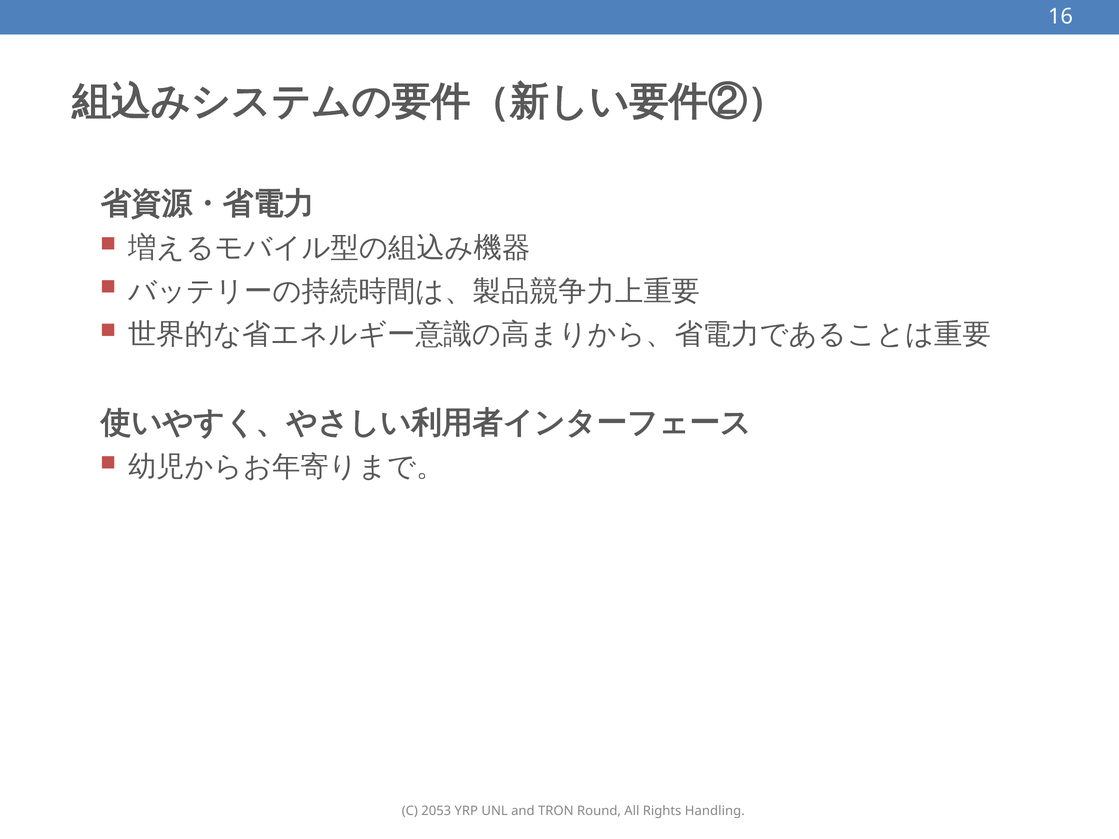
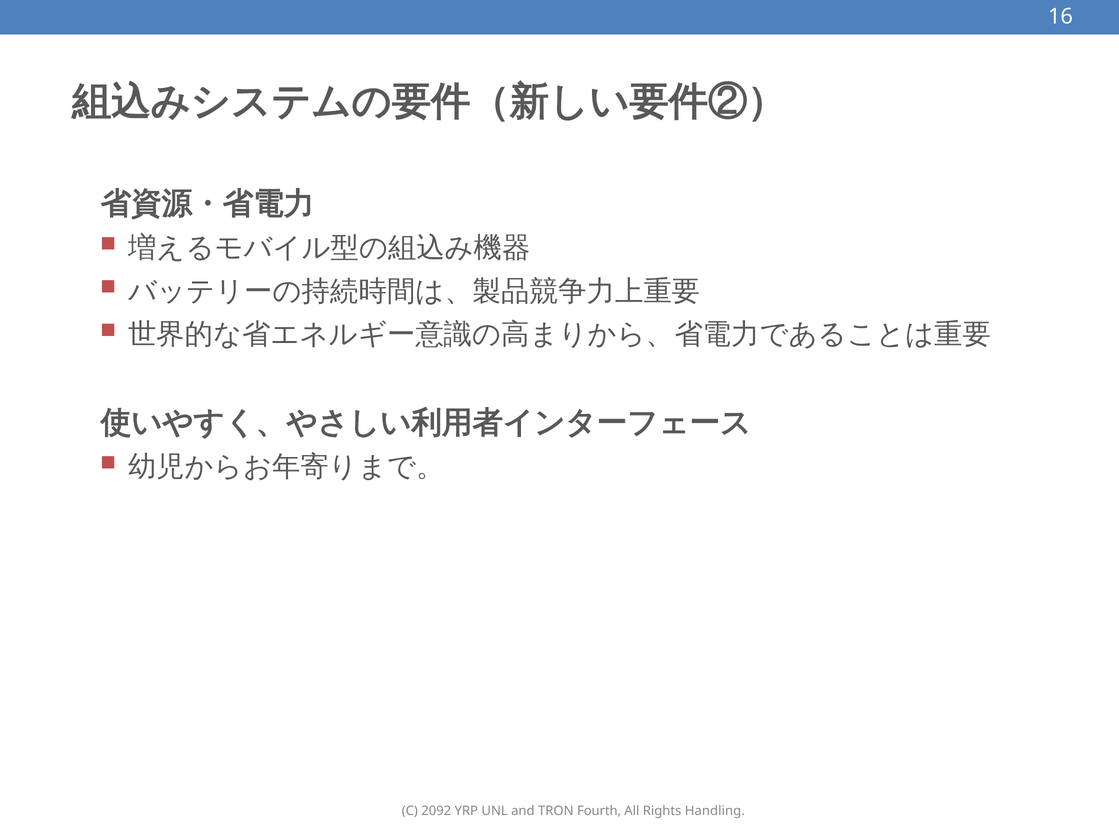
2053: 2053 -> 2092
Round: Round -> Fourth
